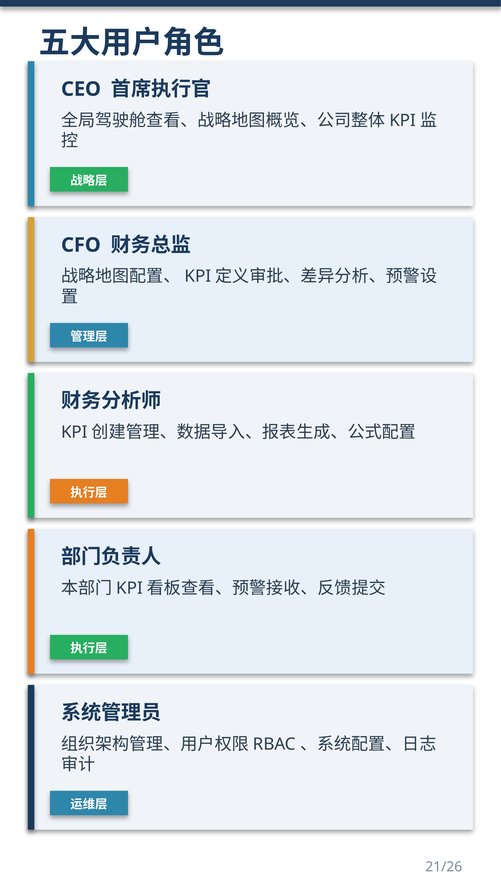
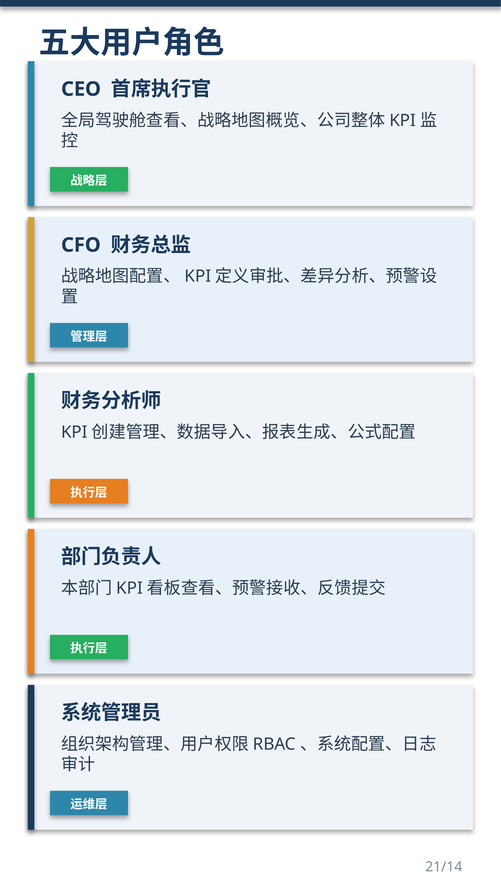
21/26: 21/26 -> 21/14
